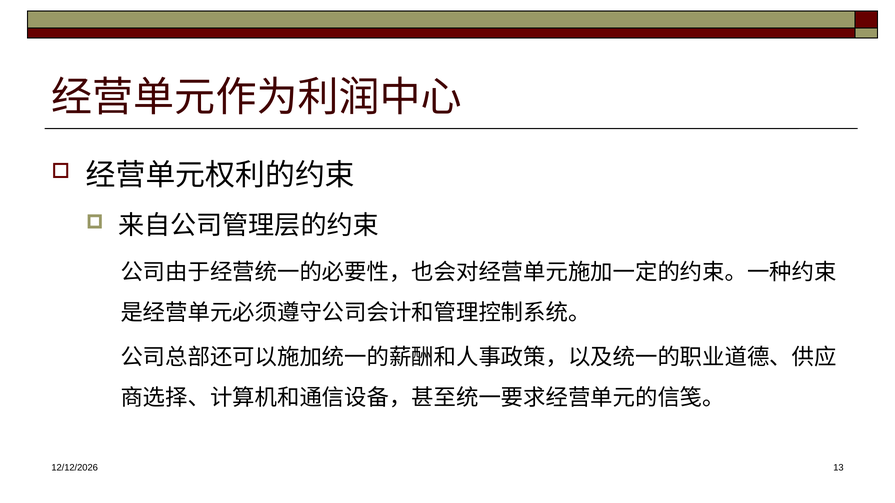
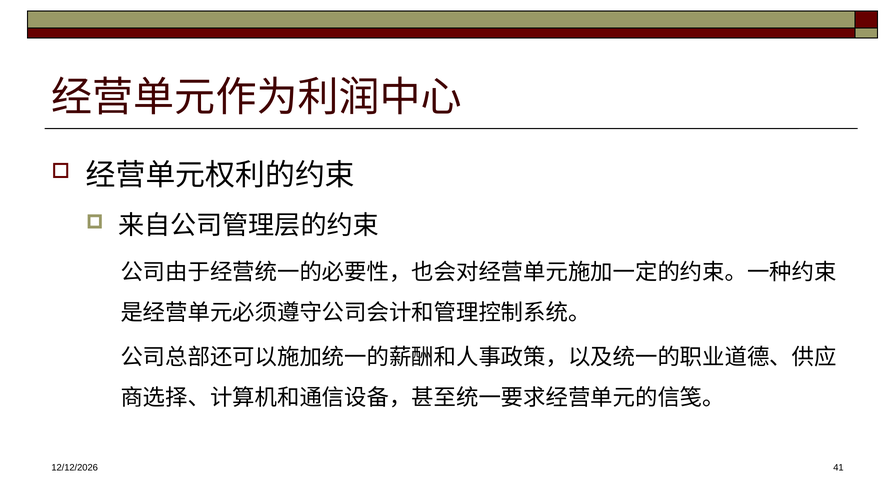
13: 13 -> 41
